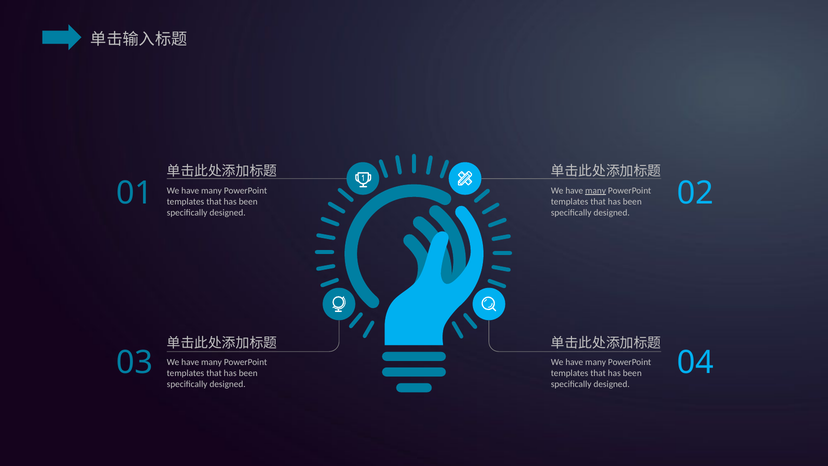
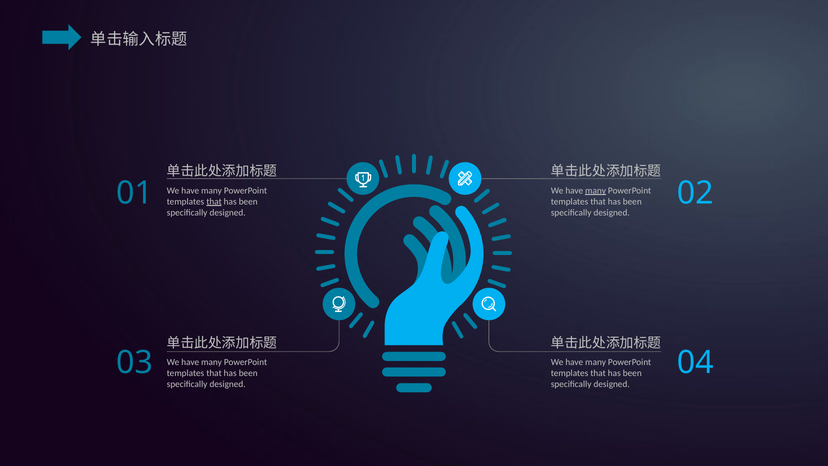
that at (214, 201) underline: none -> present
